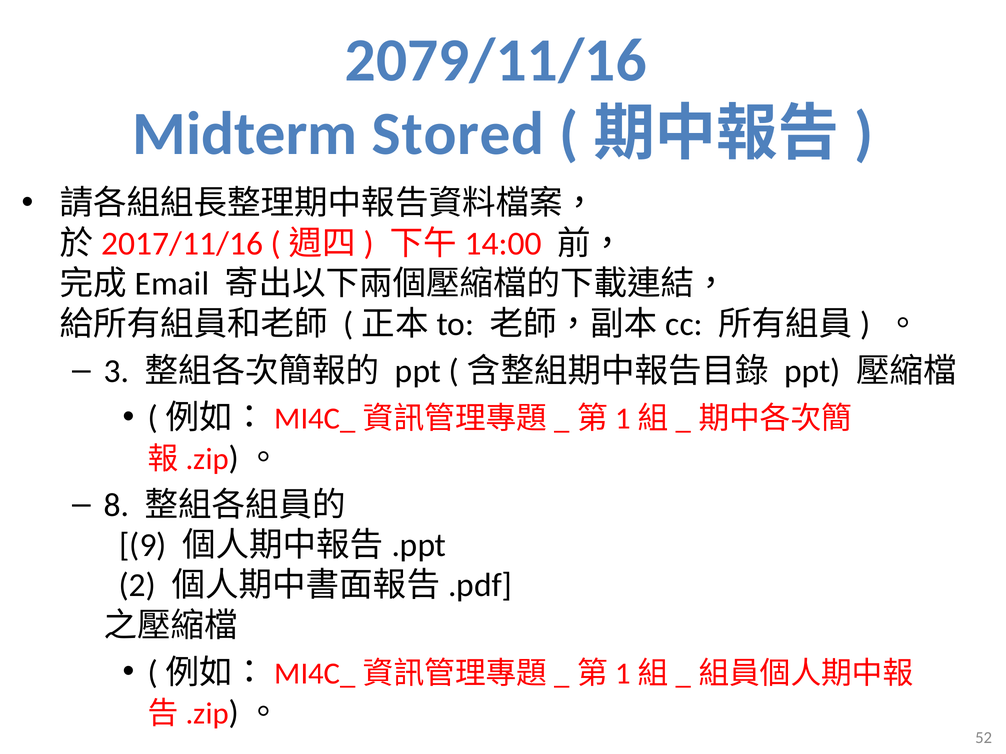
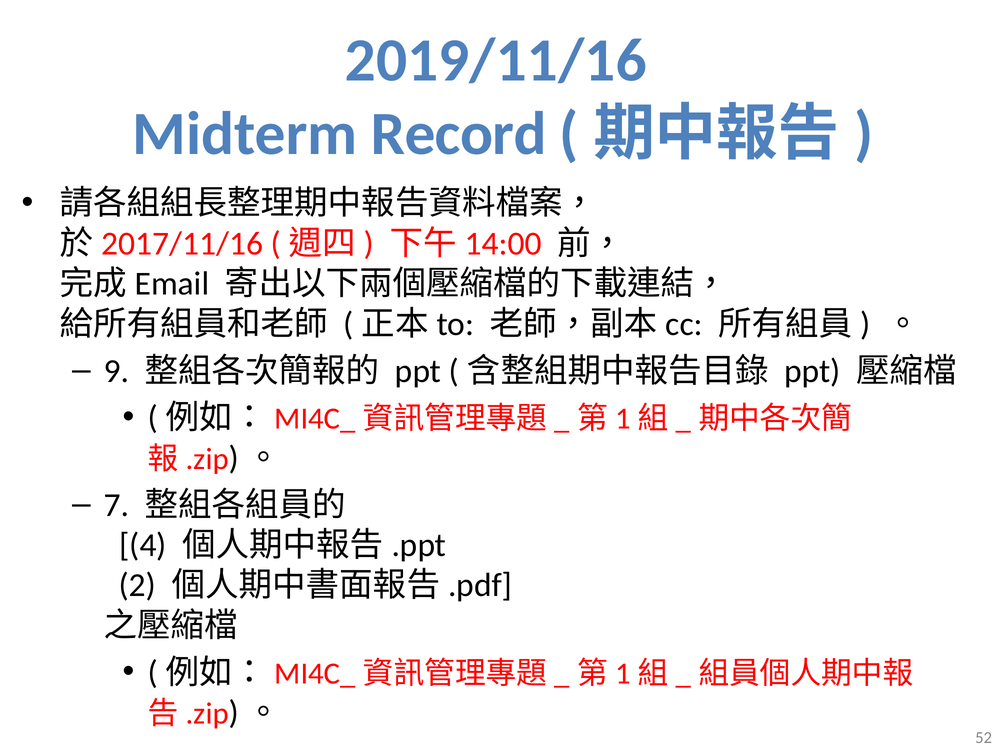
2079/11/16: 2079/11/16 -> 2019/11/16
Stored: Stored -> Record
3: 3 -> 9
8: 8 -> 7
9: 9 -> 4
